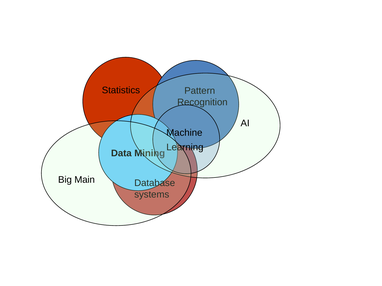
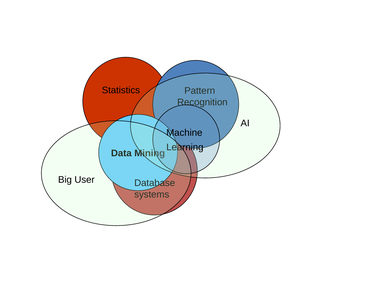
Main: Main -> User
